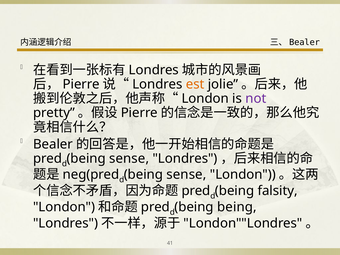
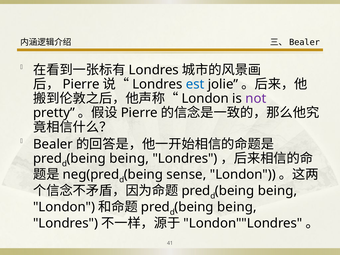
est colour: orange -> blue
sense at (129, 158): sense -> being
falsity at (278, 191): falsity -> being
